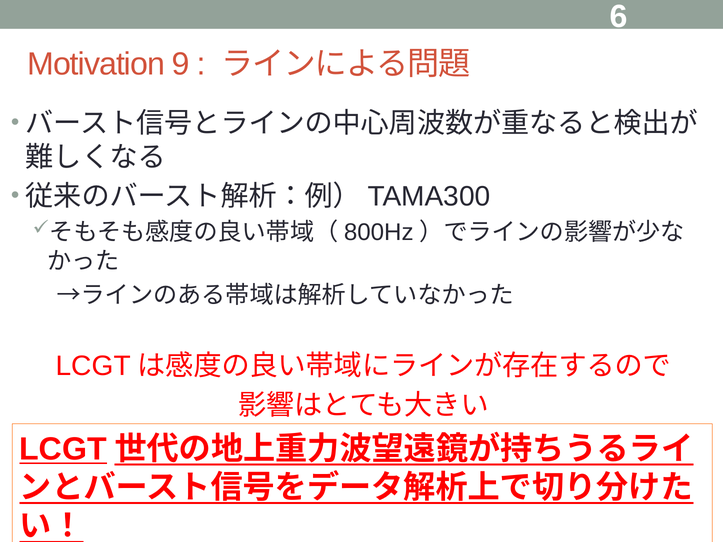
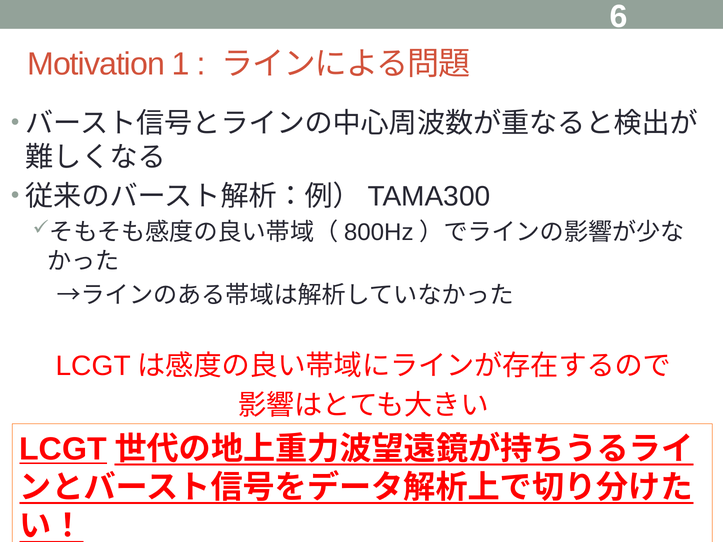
9: 9 -> 1
